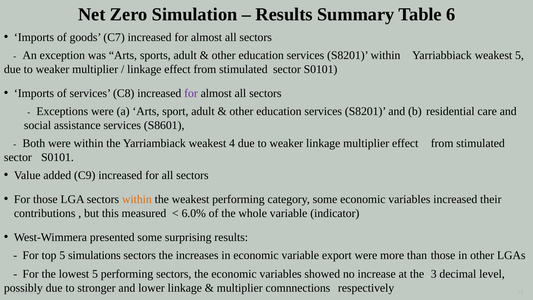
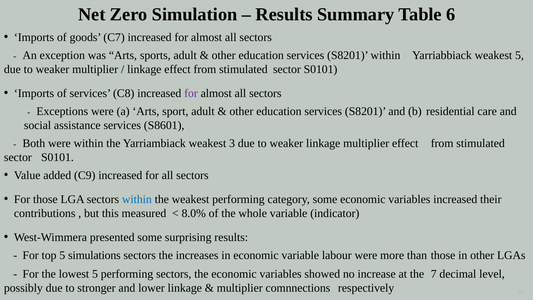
4: 4 -> 3
within at (137, 199) colour: orange -> blue
6.0%: 6.0% -> 8.0%
export: export -> labour
3: 3 -> 7
